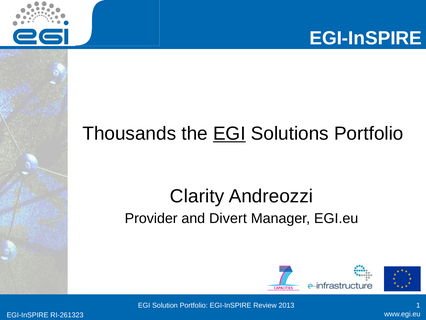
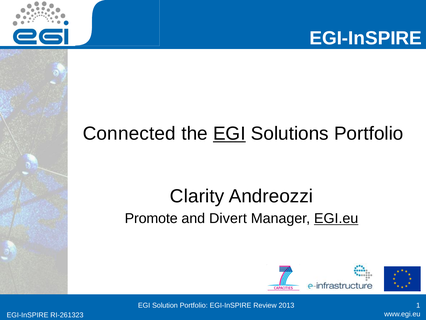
Thousands: Thousands -> Connected
Provider: Provider -> Promote
EGI.eu underline: none -> present
